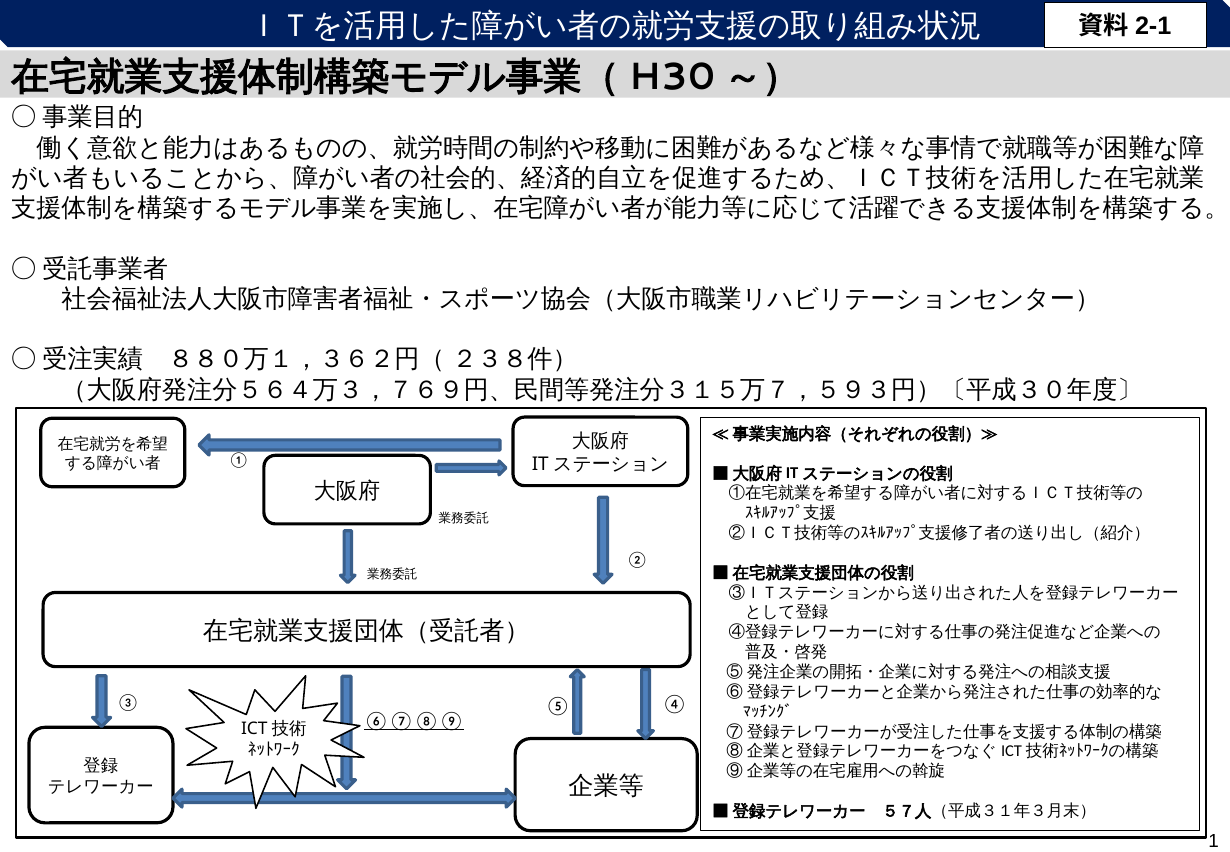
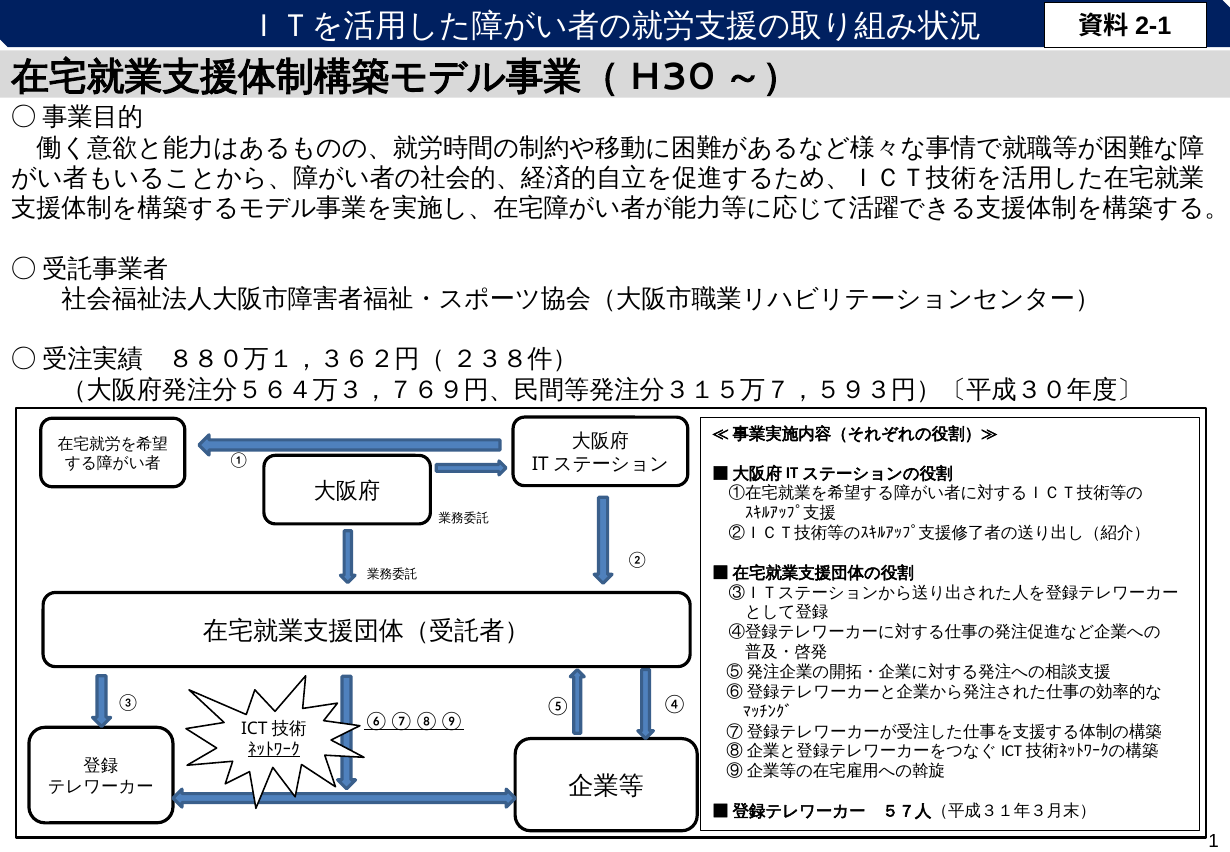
ﾈｯﾄﾜｰｸ at (274, 749) underline: none -> present
